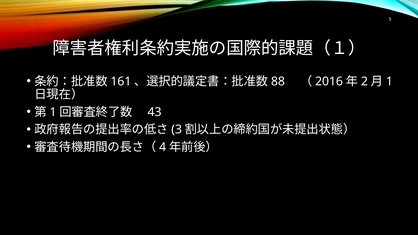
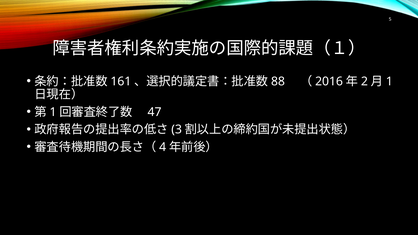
43: 43 -> 47
